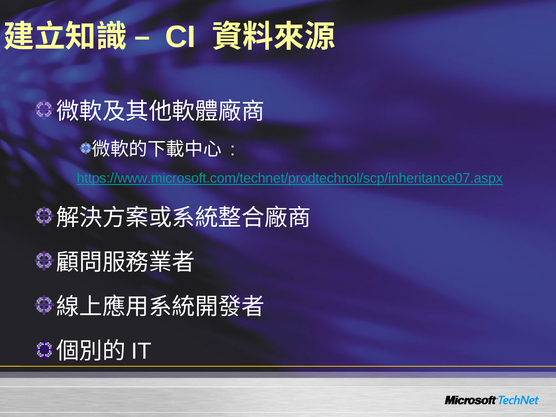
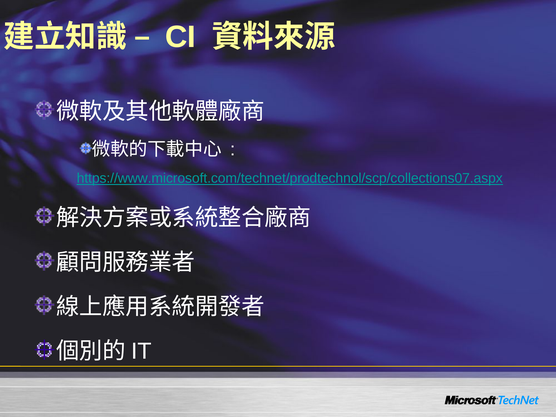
https://www.microsoft.com/technet/prodtechnol/scp/inheritance07.aspx: https://www.microsoft.com/technet/prodtechnol/scp/inheritance07.aspx -> https://www.microsoft.com/technet/prodtechnol/scp/collections07.aspx
